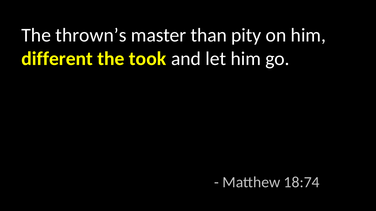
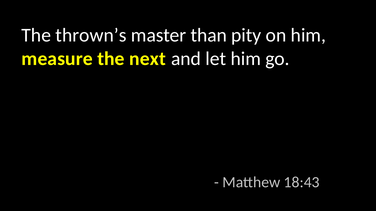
different: different -> measure
took: took -> next
18:74: 18:74 -> 18:43
